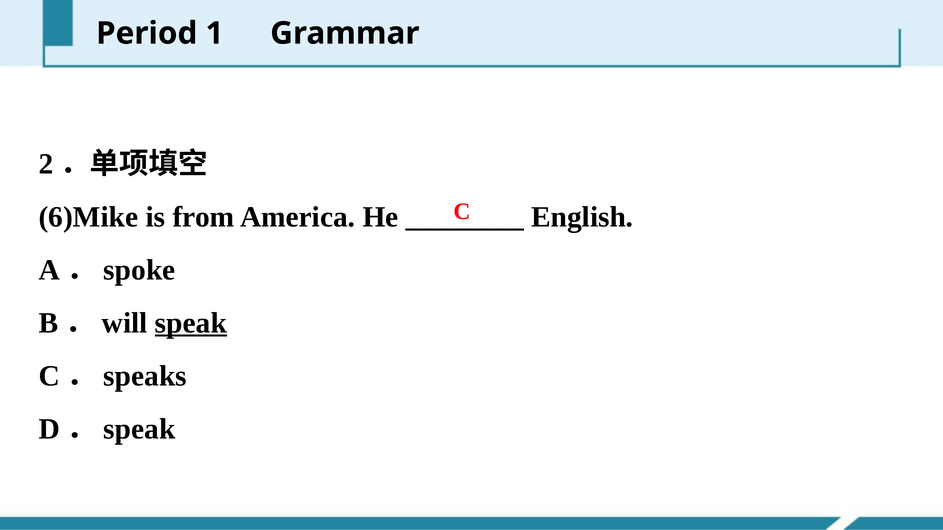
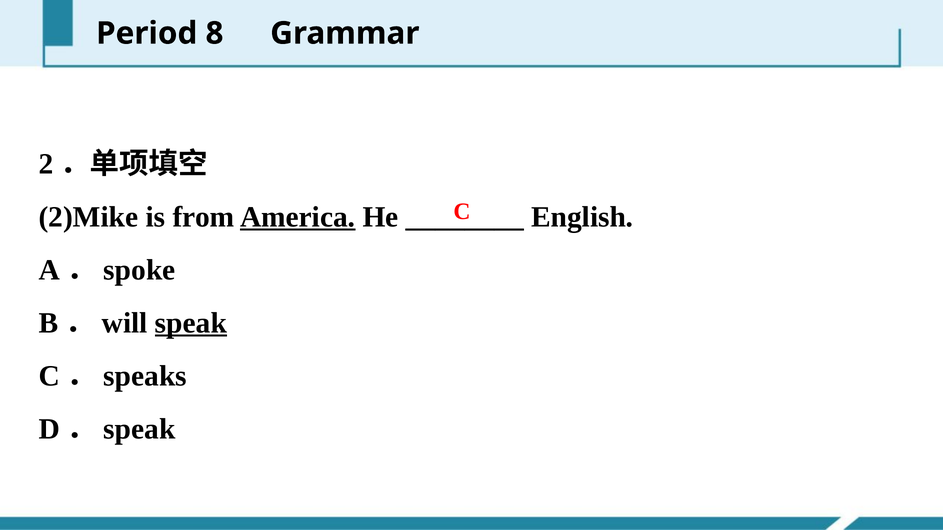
1: 1 -> 8
6)Mike: 6)Mike -> 2)Mike
America underline: none -> present
